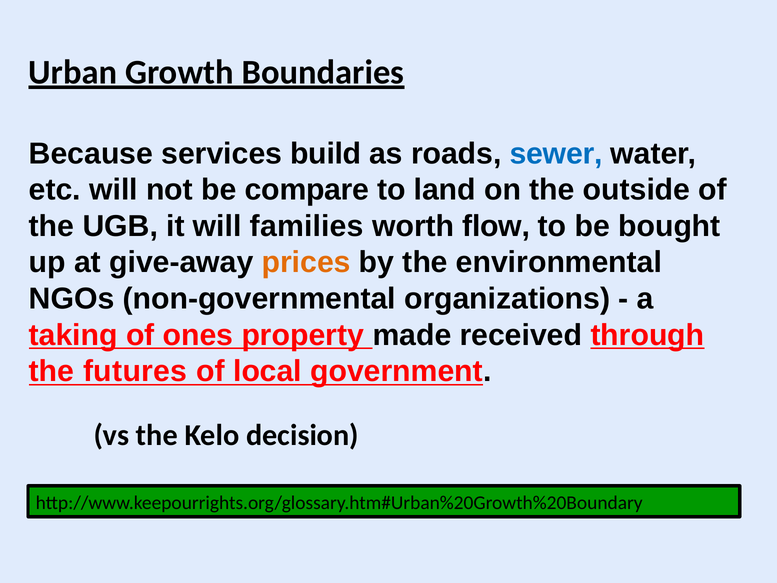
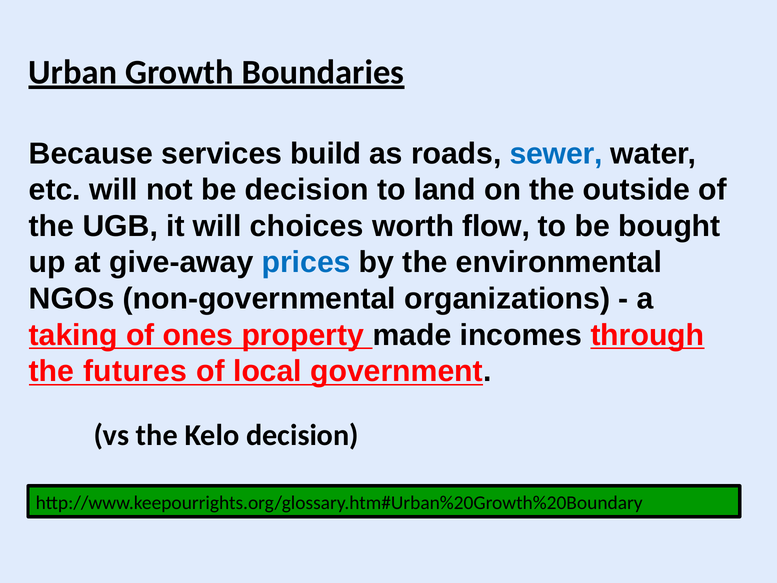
be compare: compare -> decision
families: families -> choices
prices colour: orange -> blue
received: received -> incomes
